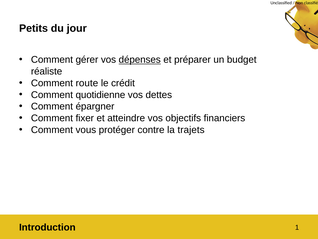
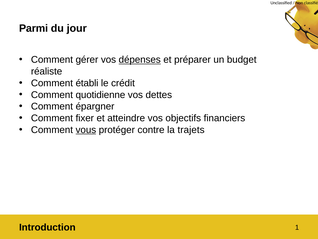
Petits: Petits -> Parmi
route: route -> établi
vous underline: none -> present
